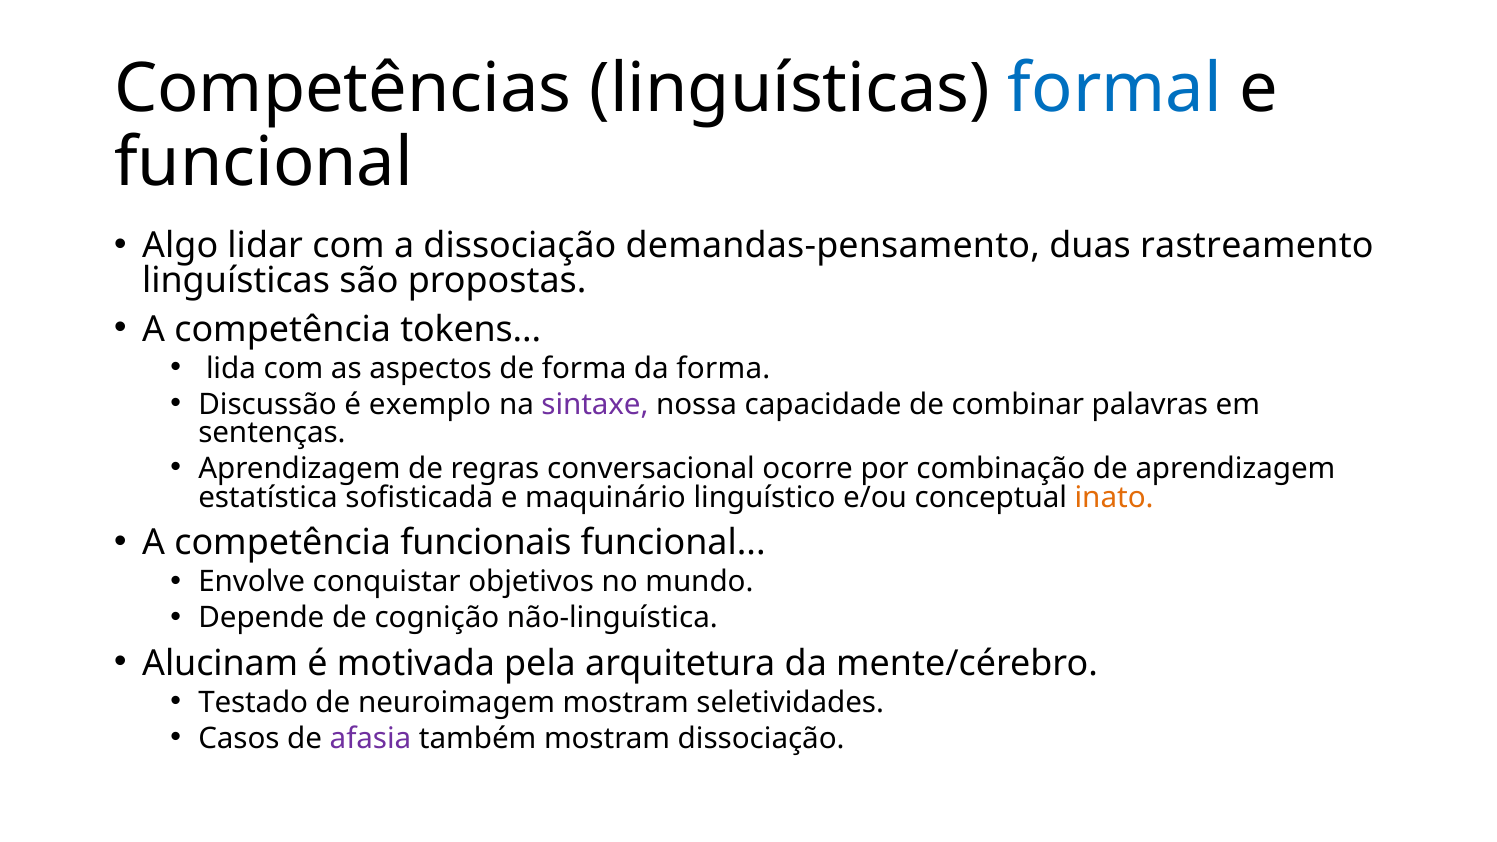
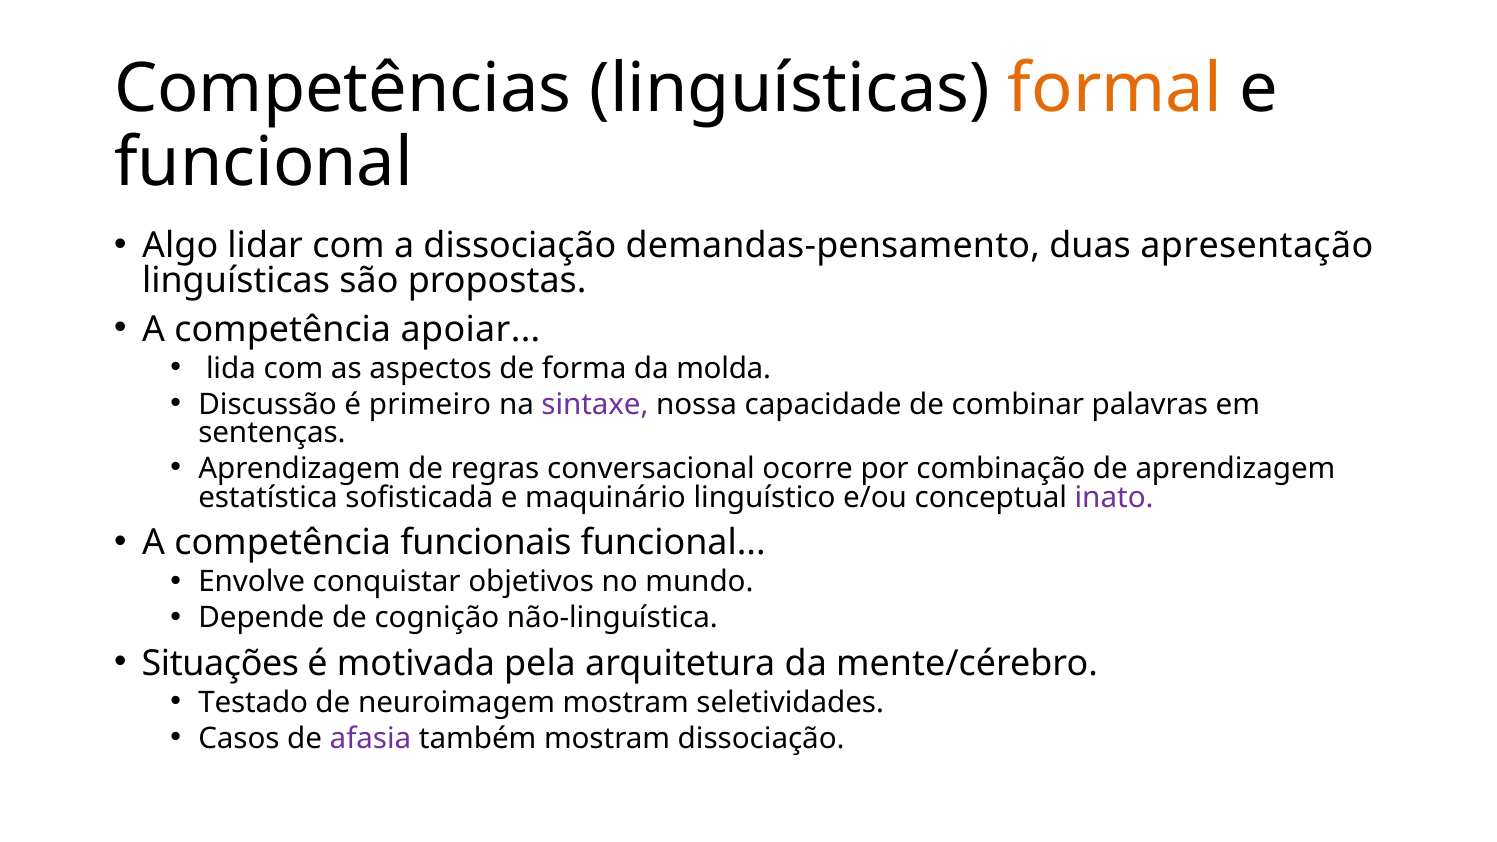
formal colour: blue -> orange
rastreamento: rastreamento -> apresentação
tokens: tokens -> apoiar
da forma: forma -> molda
exemplo: exemplo -> primeiro
inato colour: orange -> purple
Alucinam: Alucinam -> Situações
